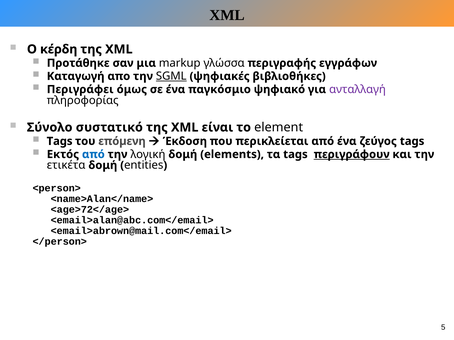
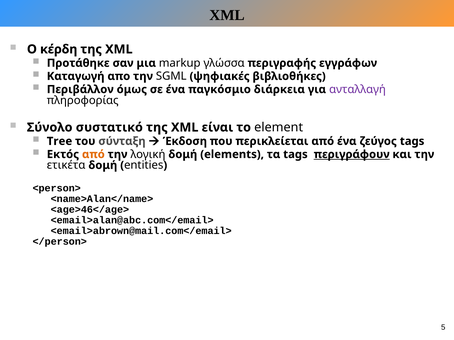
SGML underline: present -> none
Περιγράφει: Περιγράφει -> Περιβάλλον
ψηφιακό: ψηφιακό -> διάρκεια
Tags at (60, 141): Tags -> Tree
επόµενη: επόµενη -> σύνταξη
από at (93, 155) colour: blue -> orange
<age>72</age>: <age>72</age> -> <age>46</age>
